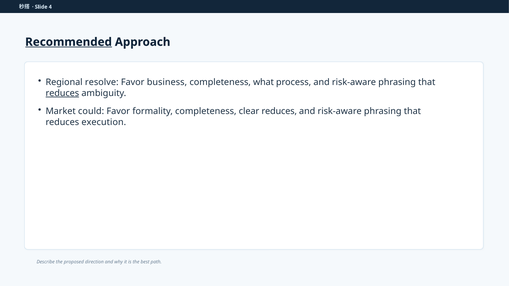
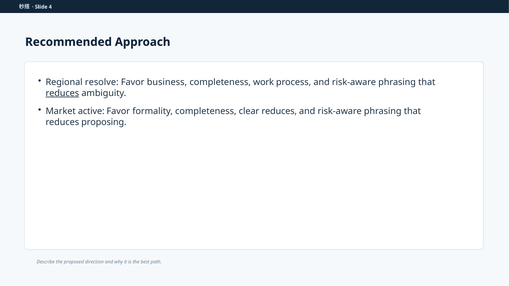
Recommended underline: present -> none
what: what -> work
could: could -> active
execution: execution -> proposing
